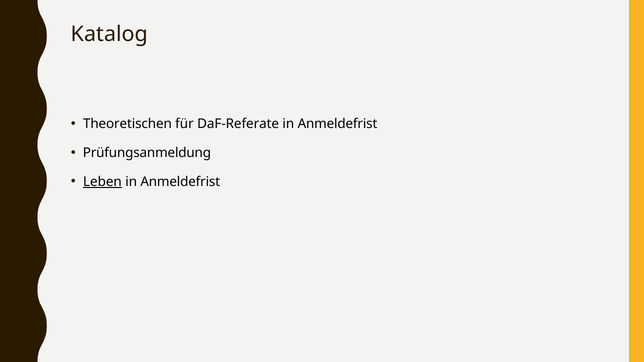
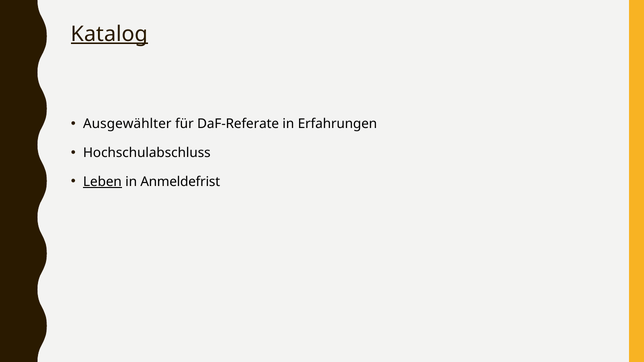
Katalog underline: none -> present
Theoretischen: Theoretischen -> Ausgewählter
Anmeldefrist at (337, 124): Anmeldefrist -> Erfahrungen
Prüfungsanmeldung: Prüfungsanmeldung -> Hochschulabschluss
